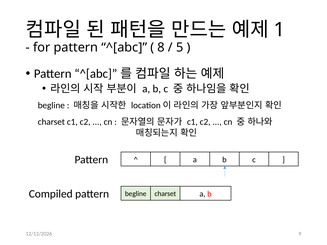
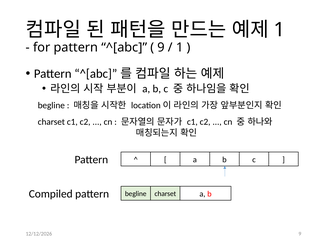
8 at (161, 47): 8 -> 9
5 at (180, 47): 5 -> 1
